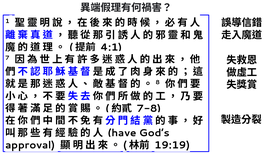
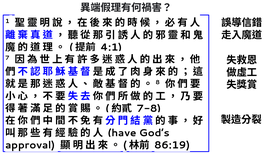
19:19: 19:19 -> 86:19
